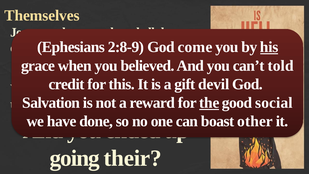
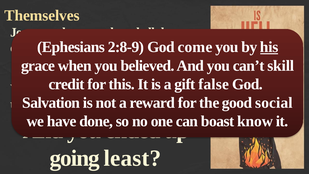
told: told -> skill
devil: devil -> false
the underline: present -> none
boast other: other -> know
their: their -> least
